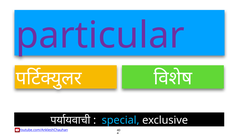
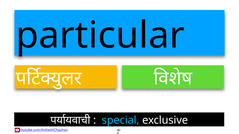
particular colour: purple -> black
